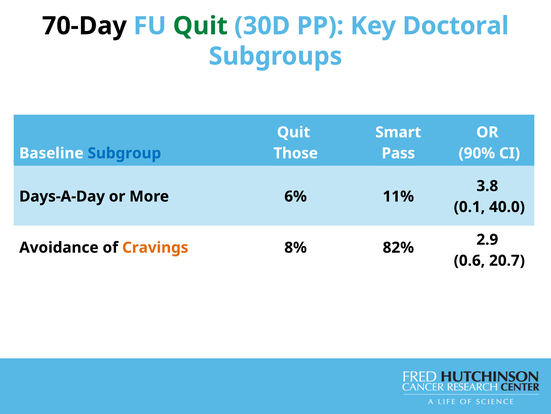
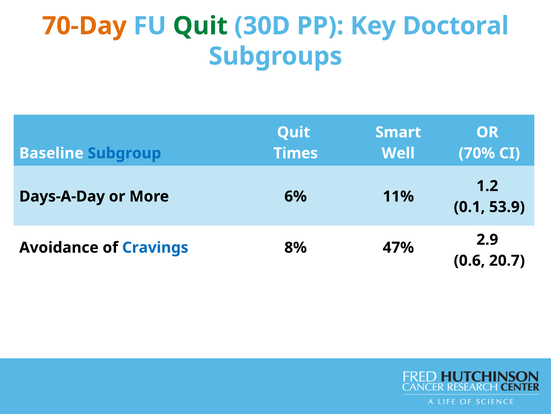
70-Day colour: black -> orange
Those: Those -> Times
Pass: Pass -> Well
90%: 90% -> 70%
3.8: 3.8 -> 1.2
40.0: 40.0 -> 53.9
Cravings colour: orange -> blue
82%: 82% -> 47%
